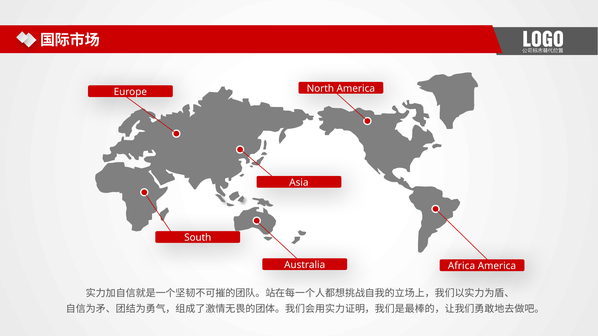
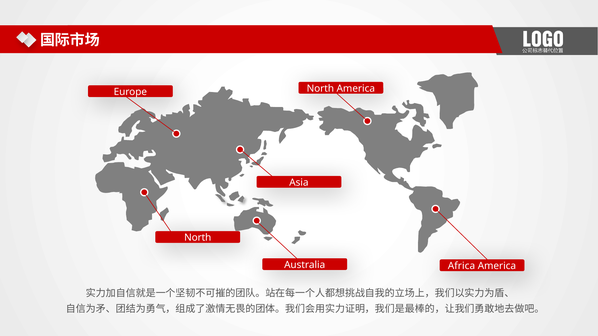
South at (198, 238): South -> North
